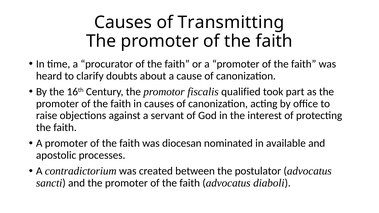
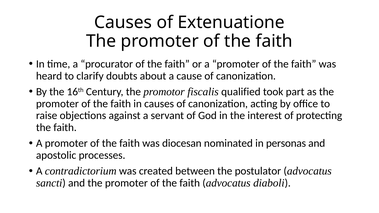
Transmitting: Transmitting -> Extenuatione
available: available -> personas
